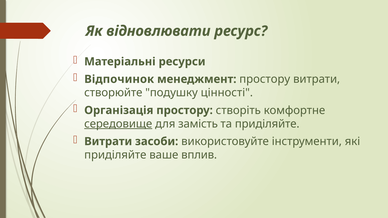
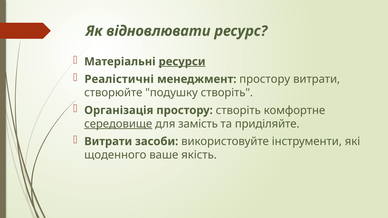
ресурси underline: none -> present
Відпочинок: Відпочинок -> Реалістичні
подушку цінності: цінності -> створіть
приділяйте at (115, 155): приділяйте -> щоденного
вплив: вплив -> якість
